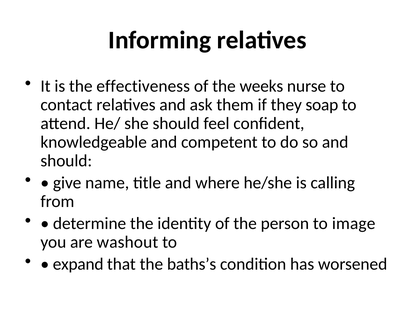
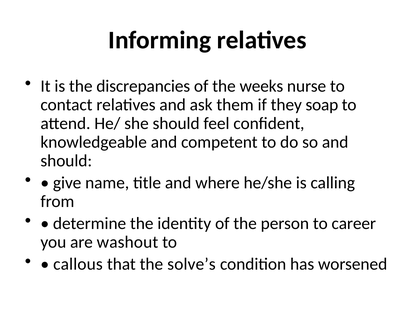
effectiveness: effectiveness -> discrepancies
image: image -> career
expand: expand -> callous
baths’s: baths’s -> solve’s
